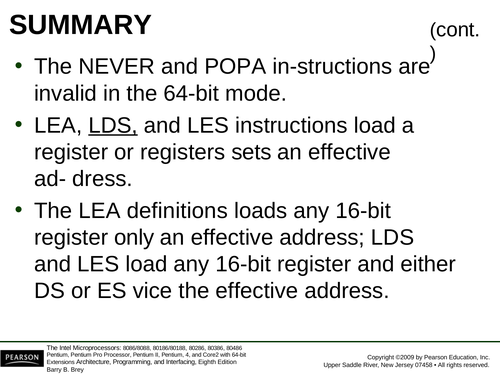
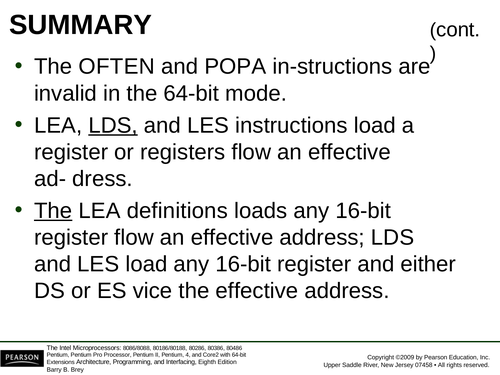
NEVER: NEVER -> OFTEN
registers sets: sets -> flow
The at (53, 211) underline: none -> present
register only: only -> flow
